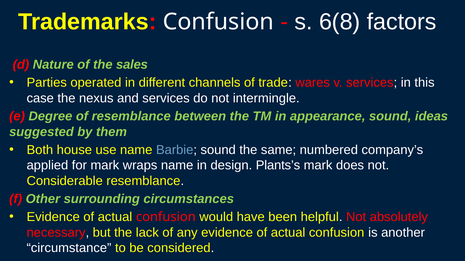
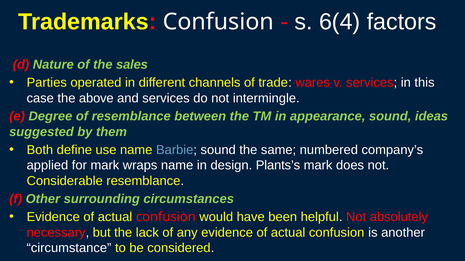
6(8: 6(8 -> 6(4
nexus: nexus -> above
house: house -> define
